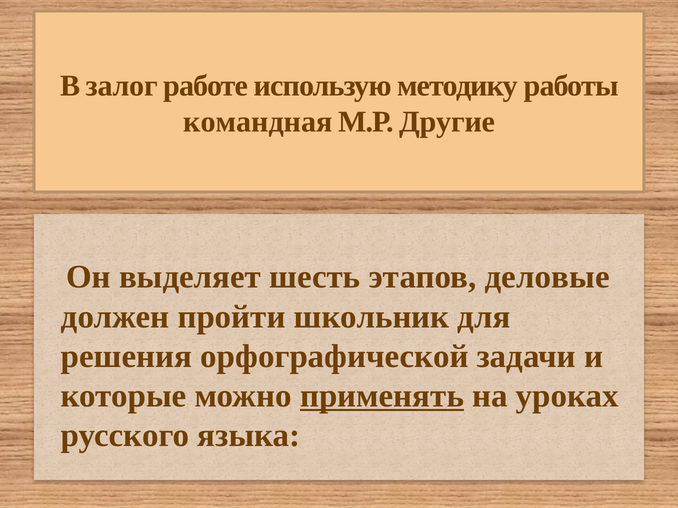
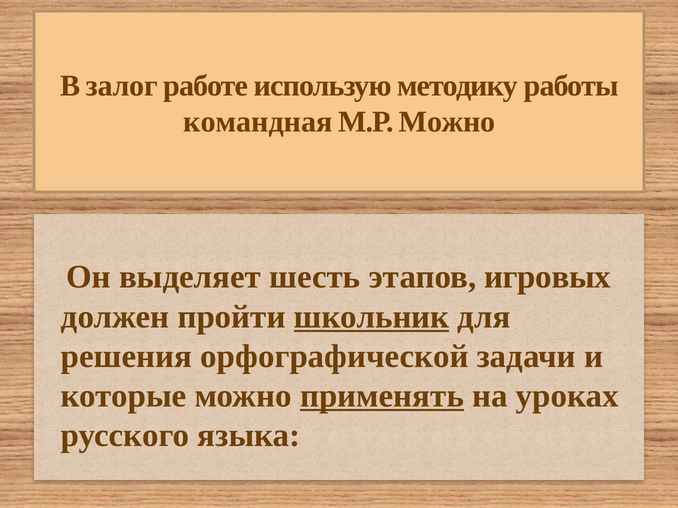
М.Р Другие: Другие -> Можно
деловые: деловые -> игровых
школьник underline: none -> present
